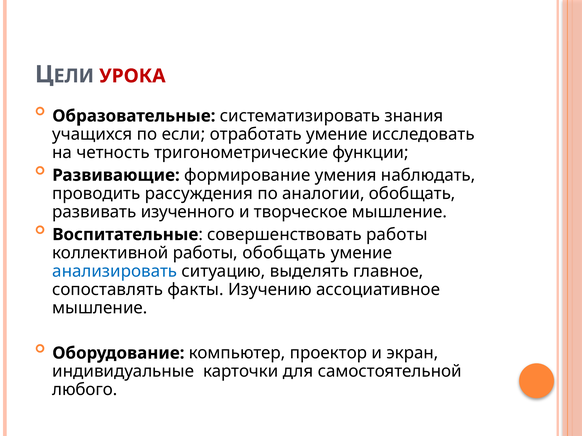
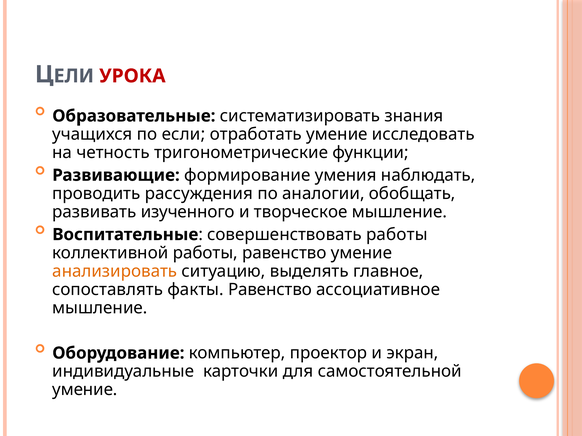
работы обобщать: обобщать -> равенство
анализировать colour: blue -> orange
факты Изучению: Изучению -> Равенство
любого at (85, 390): любого -> умение
